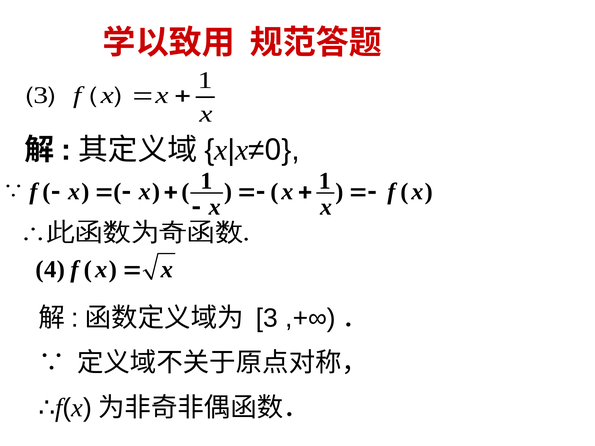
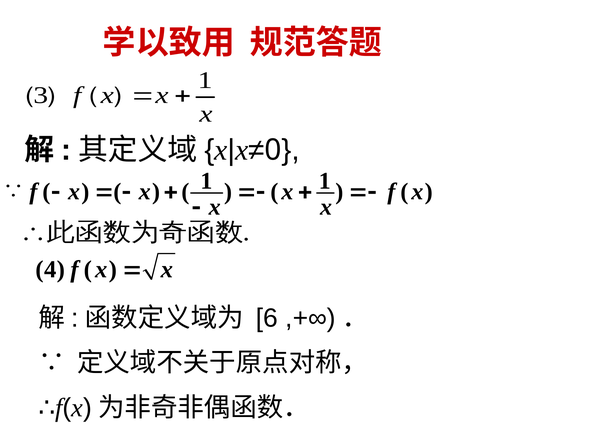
3 at (267, 318): 3 -> 6
